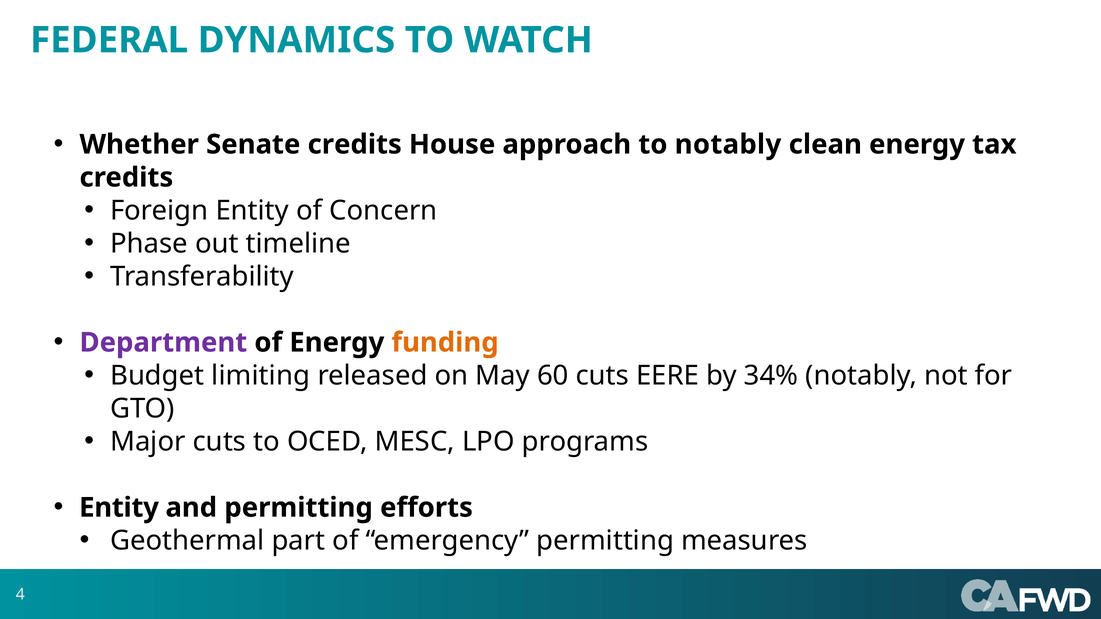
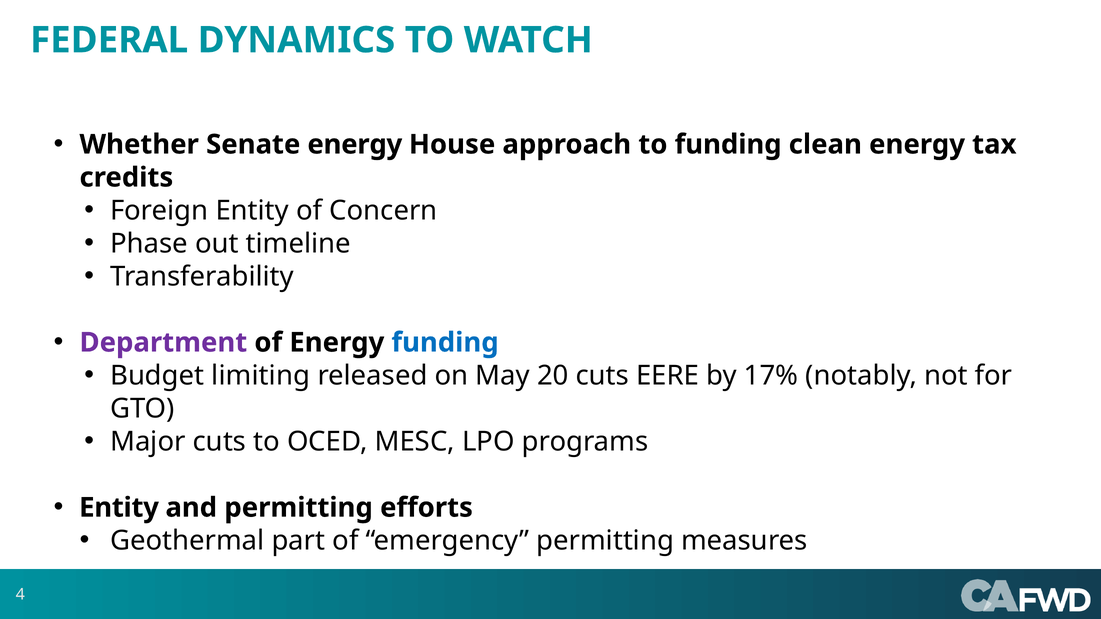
Senate credits: credits -> energy
to notably: notably -> funding
funding at (445, 343) colour: orange -> blue
60: 60 -> 20
34%: 34% -> 17%
